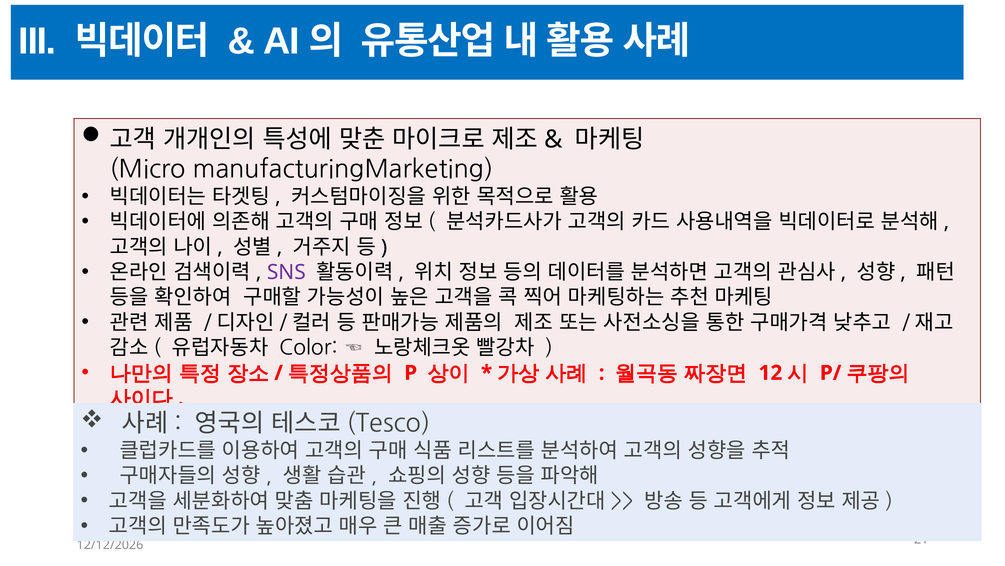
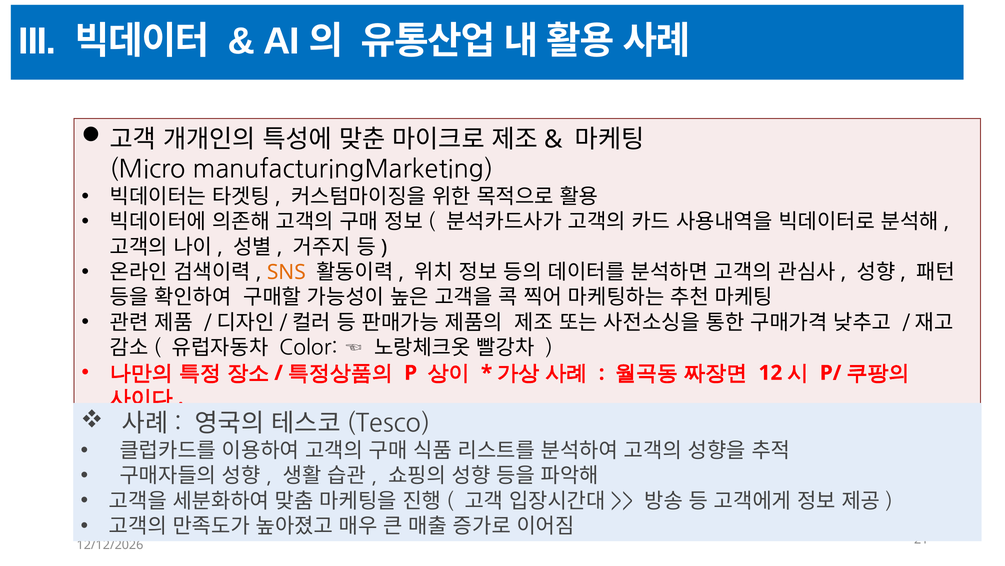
SNS colour: purple -> orange
